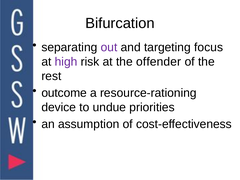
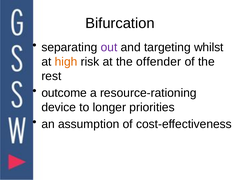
focus: focus -> whilst
high colour: purple -> orange
undue: undue -> longer
